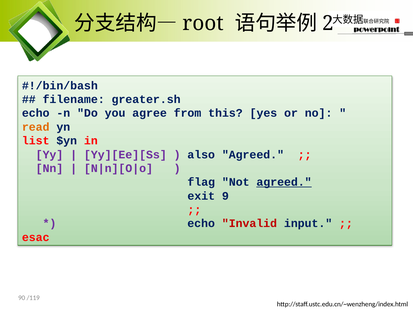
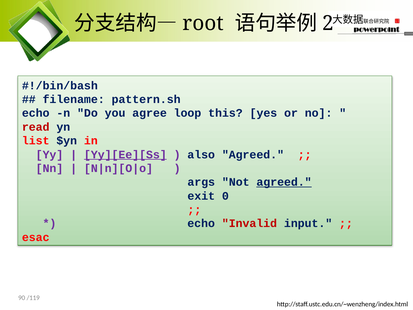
greater.sh: greater.sh -> pattern.sh
from: from -> loop
read colour: orange -> red
Yy][Ee][Ss underline: none -> present
flag: flag -> args
9: 9 -> 0
